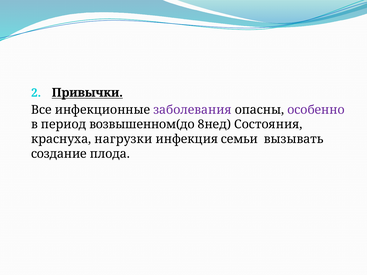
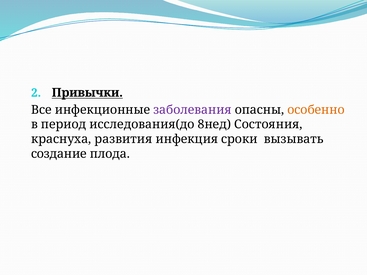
особенно colour: purple -> orange
возвышенном(до: возвышенном(до -> исследования(до
нагрузки: нагрузки -> развития
семьи: семьи -> сроки
